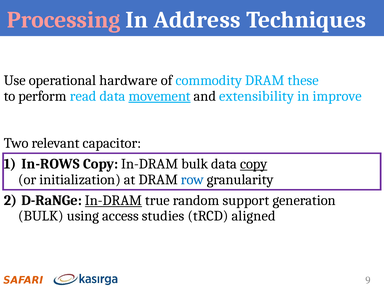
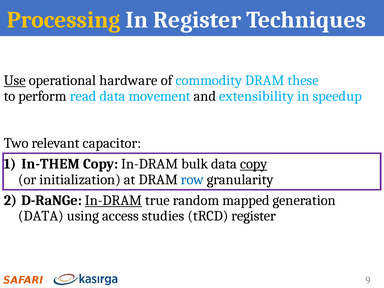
Processing colour: pink -> yellow
In Address: Address -> Register
Use underline: none -> present
movement underline: present -> none
improve: improve -> speedup
In-ROWS: In-ROWS -> In-THEM
support: support -> mapped
BULK at (41, 216): BULK -> DATA
tRCD aligned: aligned -> register
